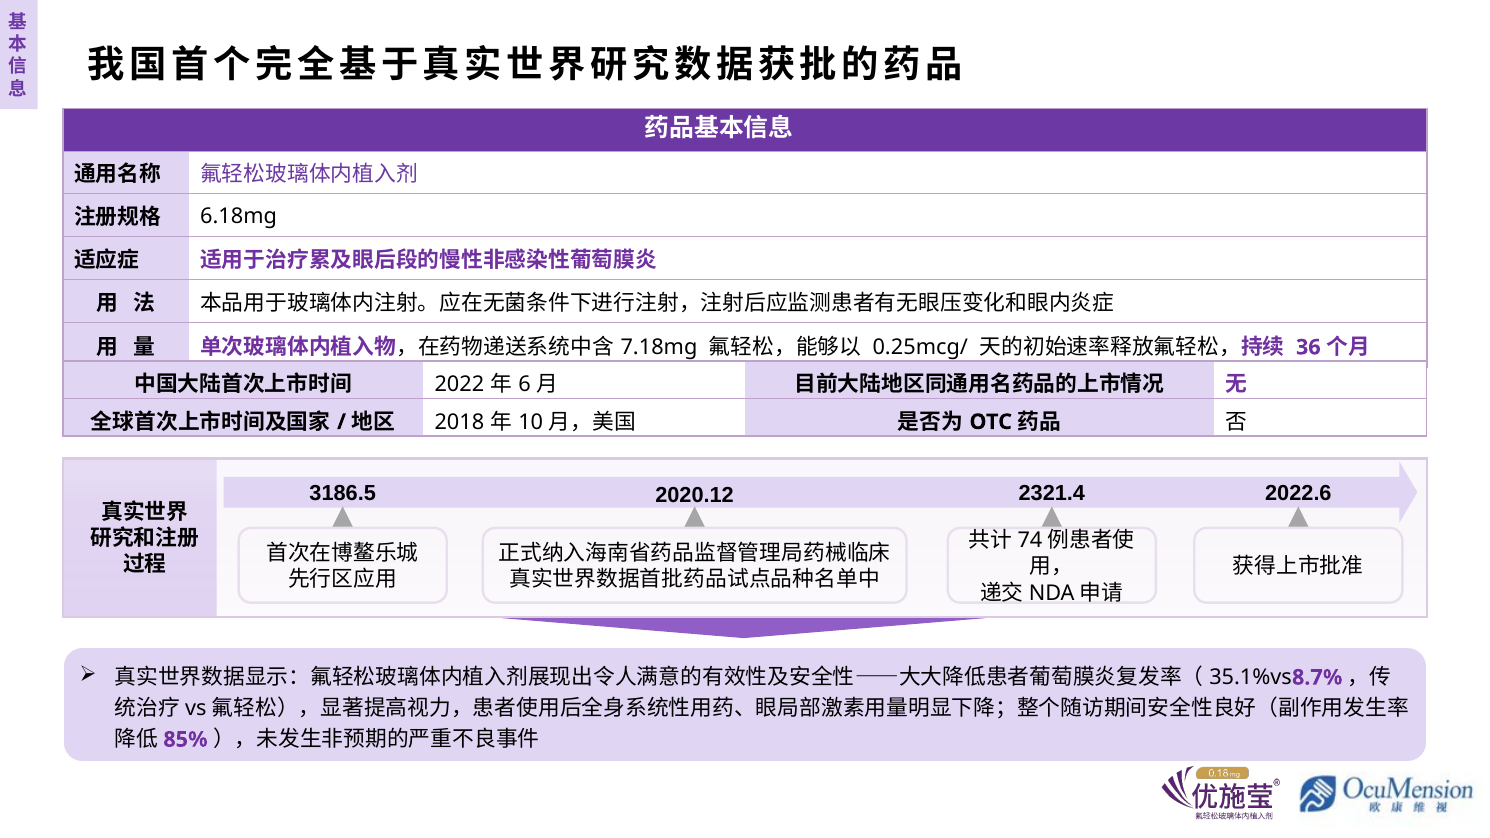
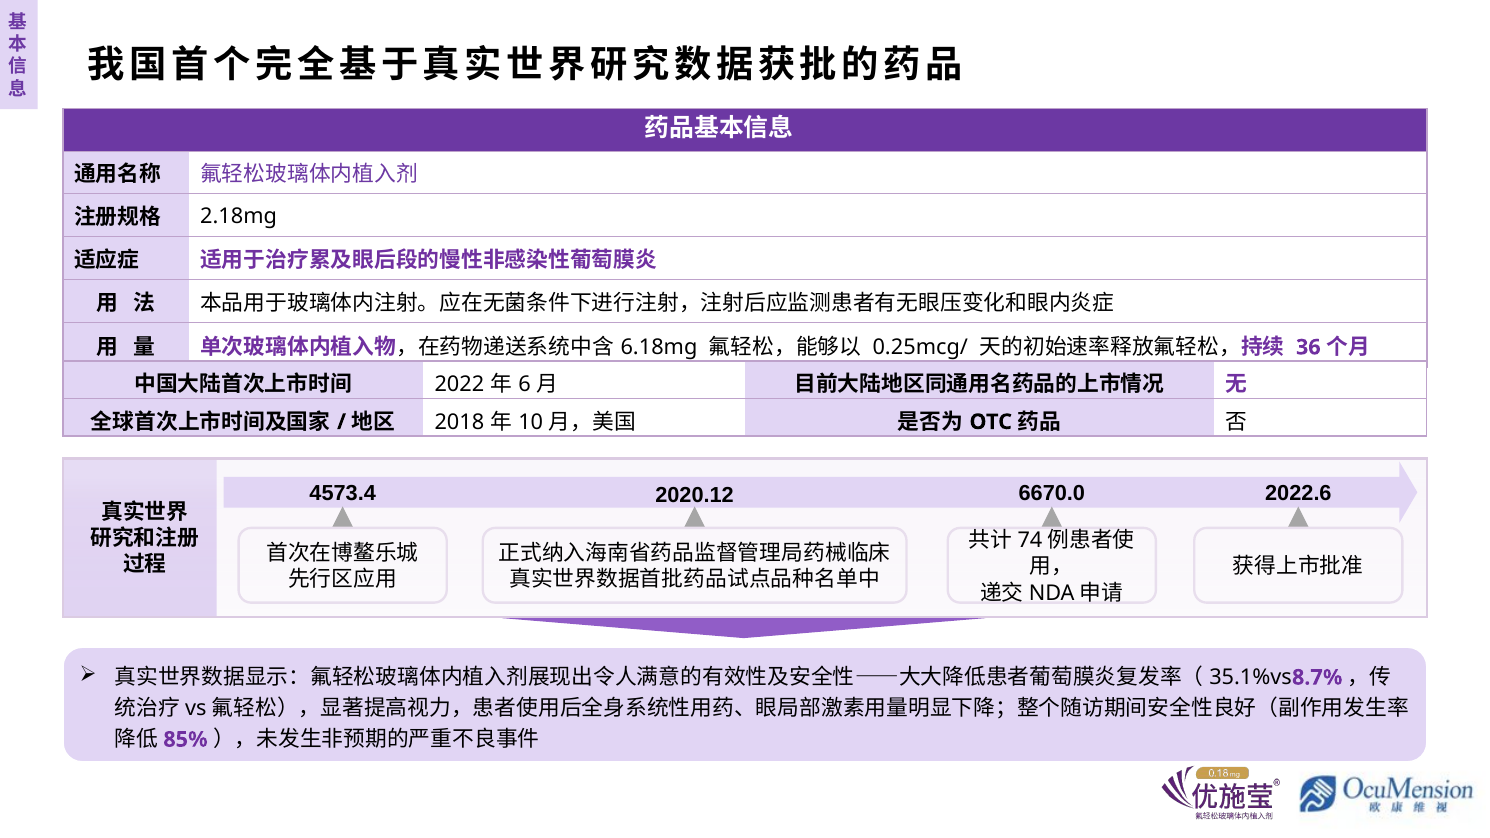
6.18mg: 6.18mg -> 2.18mg
7.18mg: 7.18mg -> 6.18mg
3186.5: 3186.5 -> 4573.4
2321.4: 2321.4 -> 6670.0
